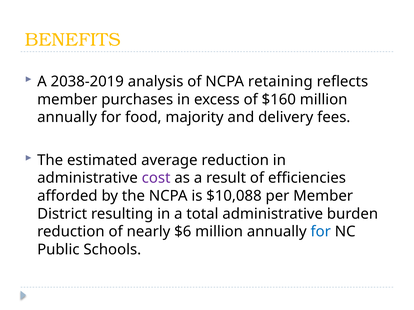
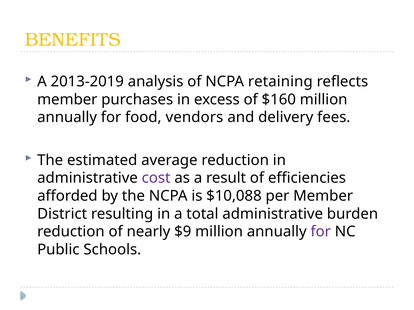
2038-2019: 2038-2019 -> 2013-2019
majority: majority -> vendors
$6: $6 -> $9
for at (321, 232) colour: blue -> purple
